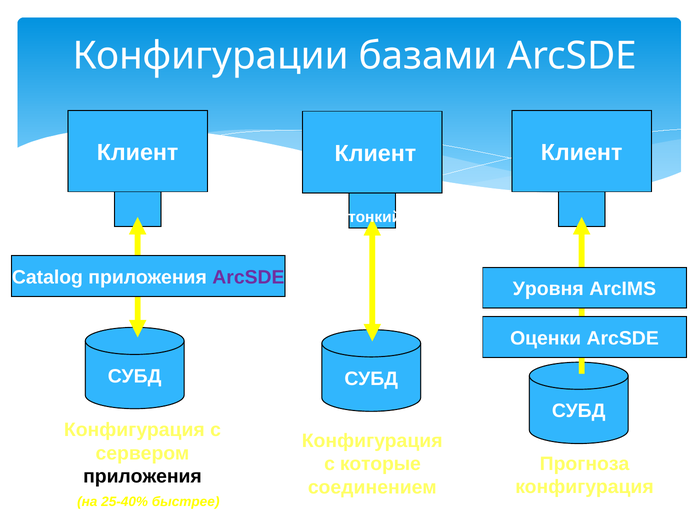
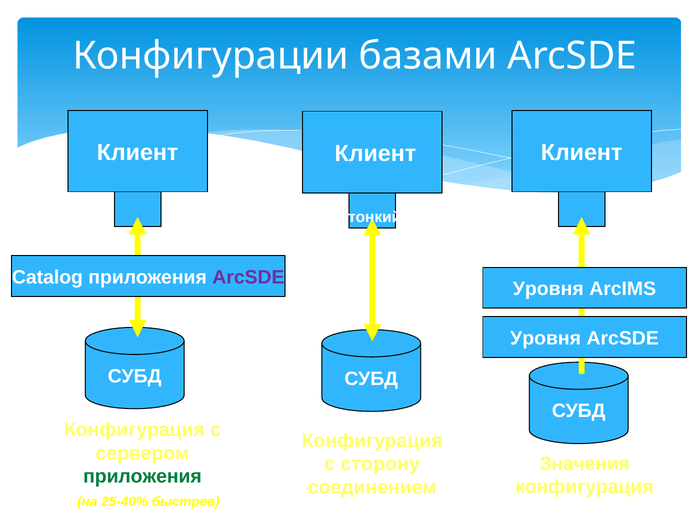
Оценки at (546, 339): Оценки -> Уровня
Прогноза: Прогноза -> Значения
которые: которые -> сторону
приложения at (142, 477) colour: black -> green
